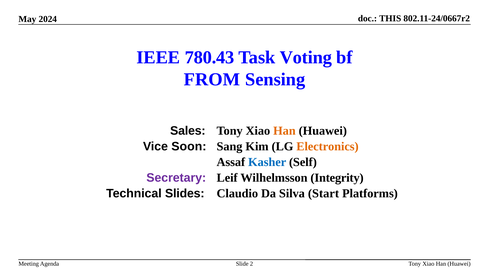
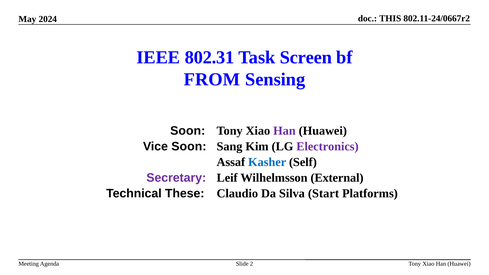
780.43: 780.43 -> 802.31
Voting: Voting -> Screen
Sales at (188, 131): Sales -> Soon
Han at (284, 131) colour: orange -> purple
Electronics colour: orange -> purple
Integrity: Integrity -> External
Slides: Slides -> These
